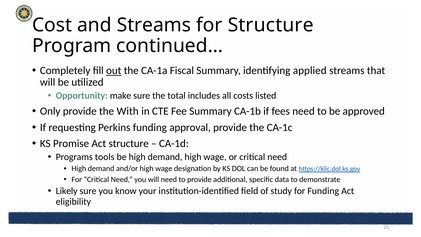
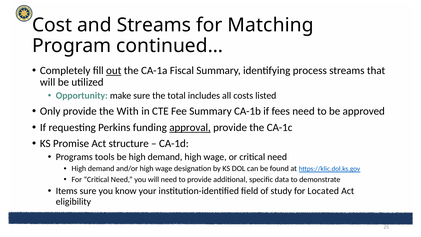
for Structure: Structure -> Matching
applied: applied -> process
approval underline: none -> present
Likely: Likely -> Items
for Funding: Funding -> Located
